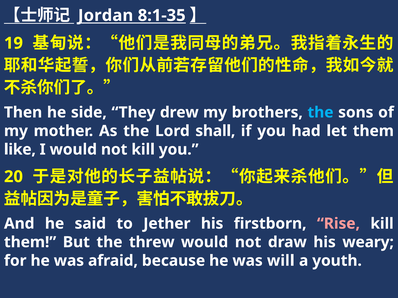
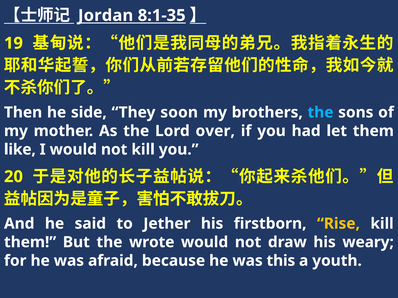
drew: drew -> soon
shall: shall -> over
Rise colour: pink -> yellow
threw: threw -> wrote
will: will -> this
